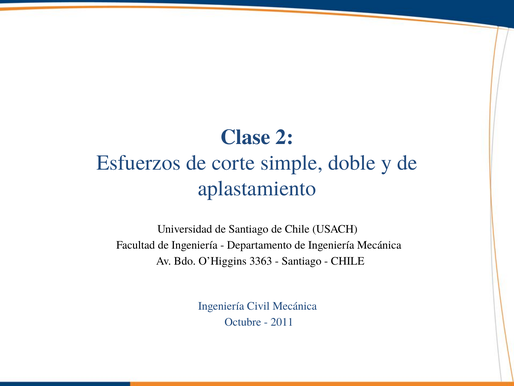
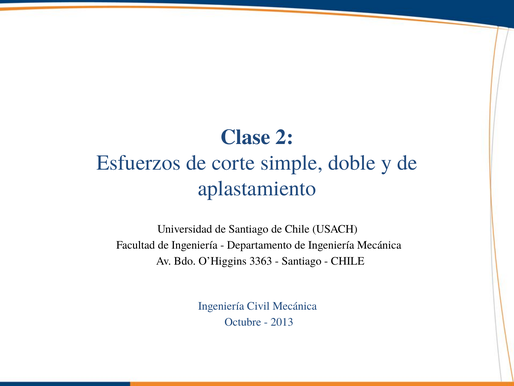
2011: 2011 -> 2013
